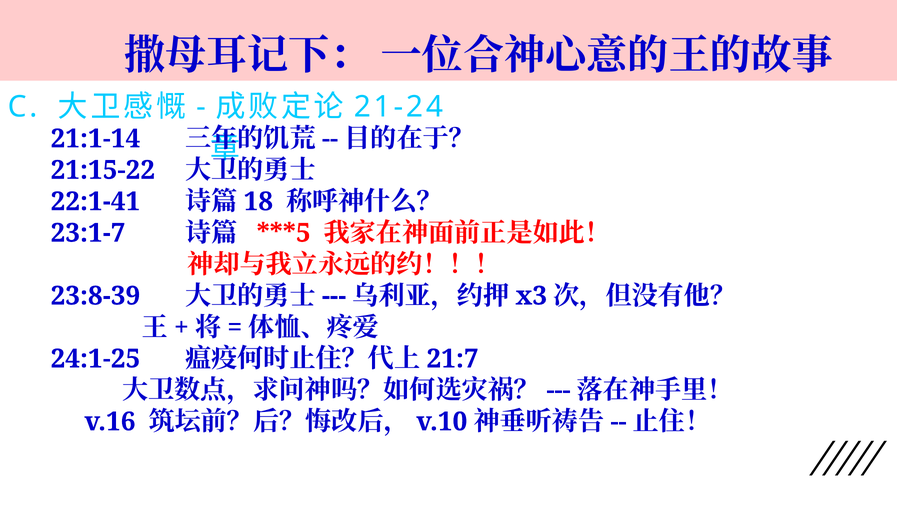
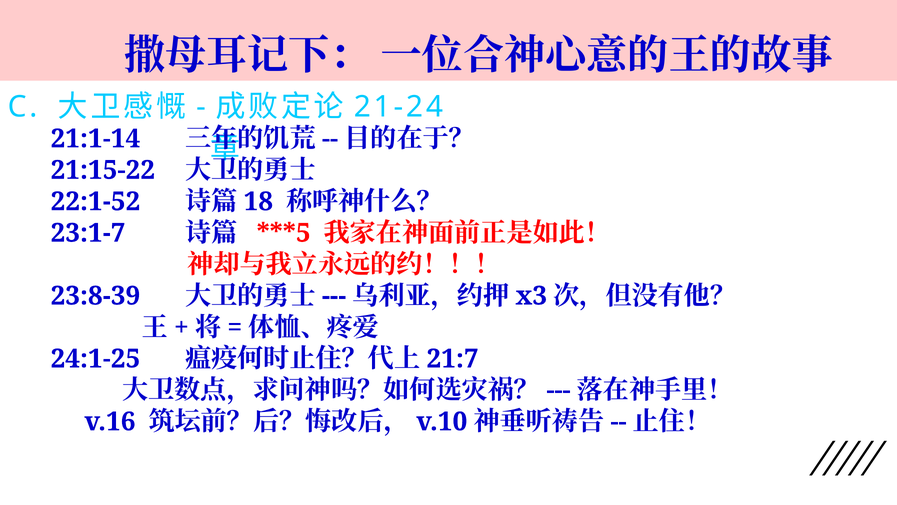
22:1-41: 22:1-41 -> 22:1-52
